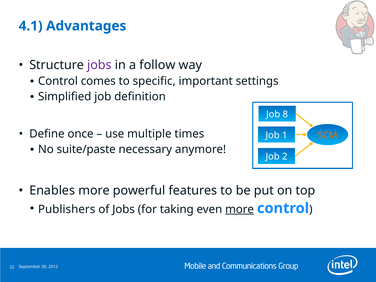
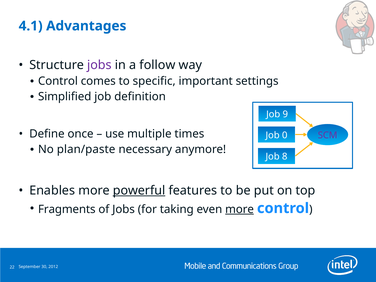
8: 8 -> 9
1: 1 -> 0
SCM colour: orange -> purple
suite/paste: suite/paste -> plan/paste
2: 2 -> 8
powerful underline: none -> present
Publishers: Publishers -> Fragments
